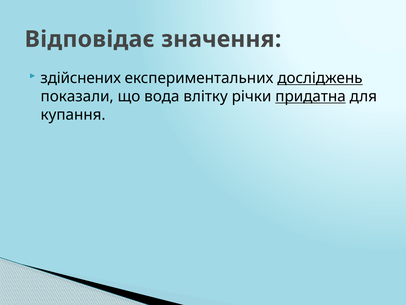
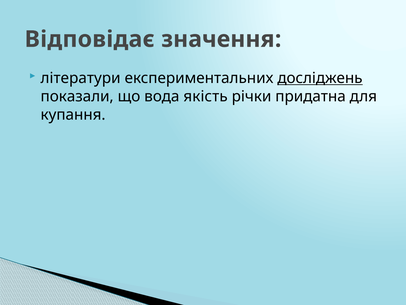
здійснених: здійснених -> літератури
влітку: влітку -> якість
придатна underline: present -> none
